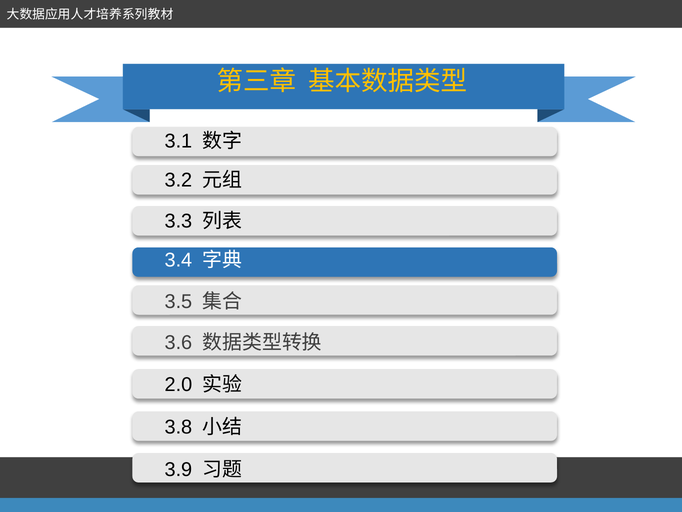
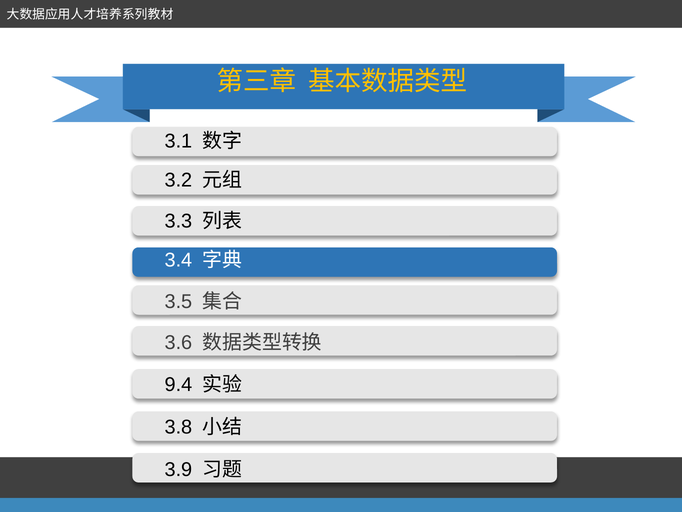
2.0: 2.0 -> 9.4
